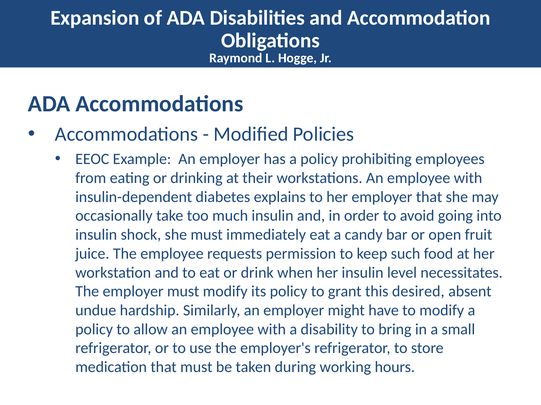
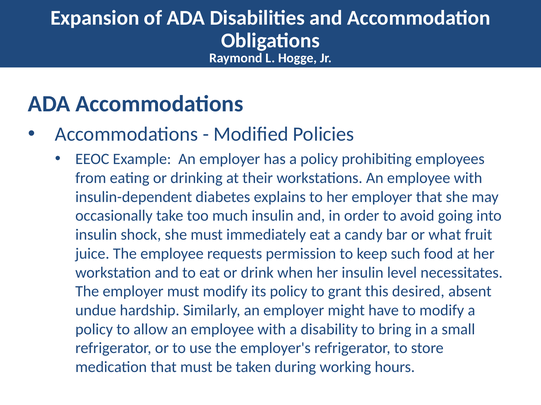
open: open -> what
